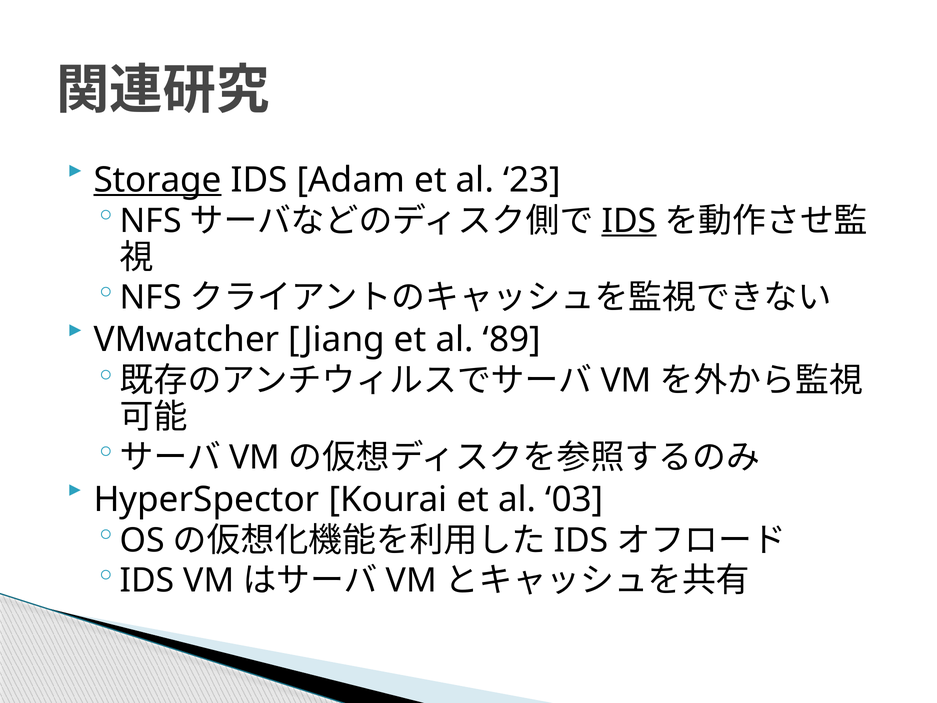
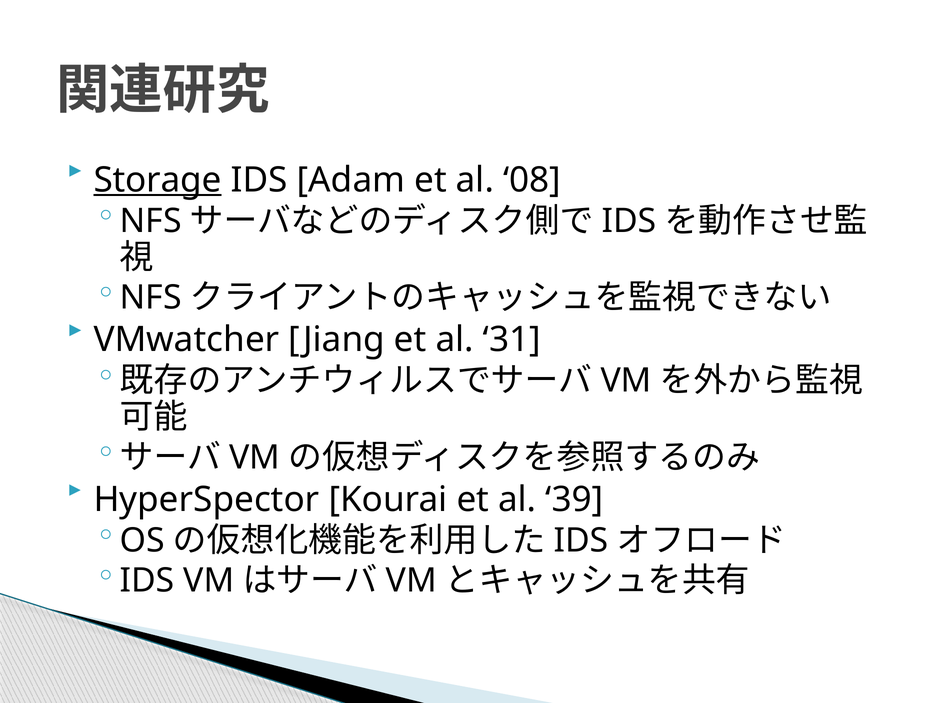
23: 23 -> 08
IDS at (629, 221) underline: present -> none
89: 89 -> 31
03: 03 -> 39
